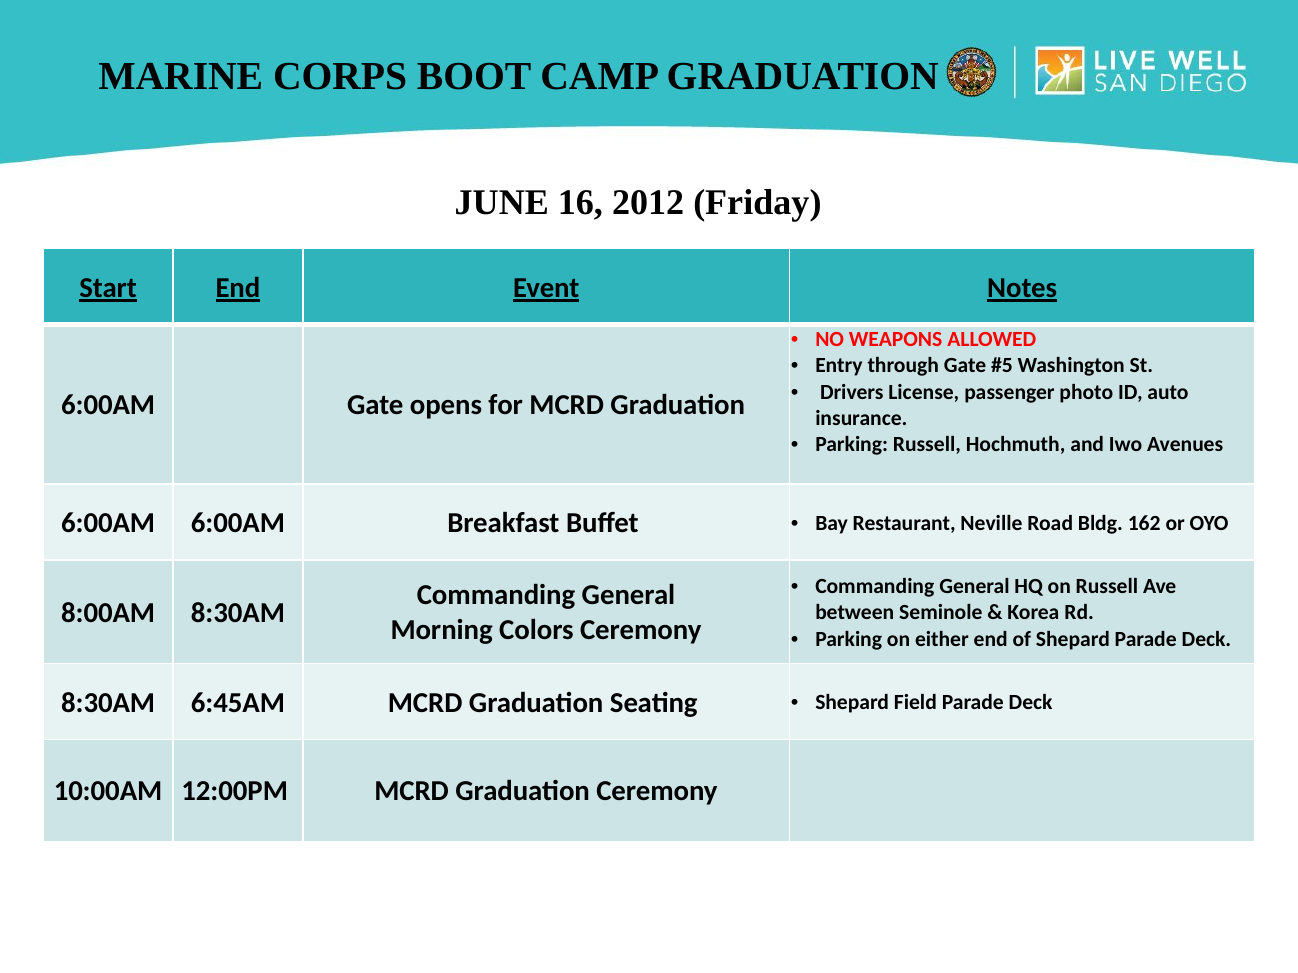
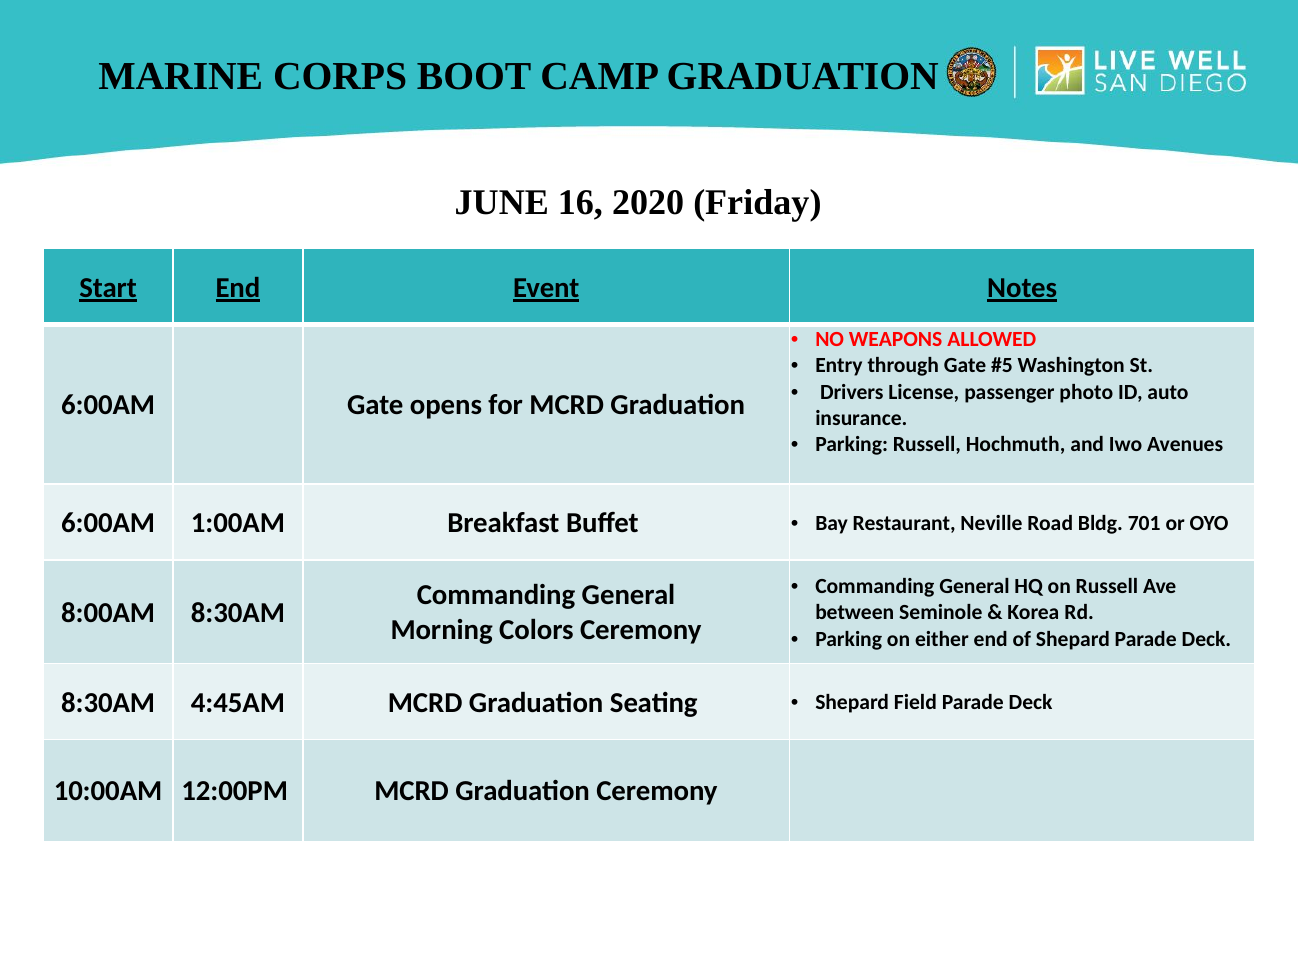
2012: 2012 -> 2020
6:00AM 6:00AM: 6:00AM -> 1:00AM
162: 162 -> 701
6:45AM: 6:45AM -> 4:45AM
